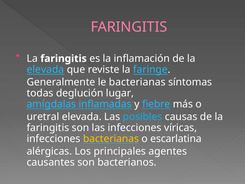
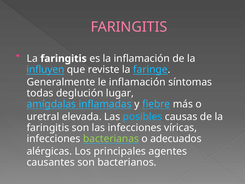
elevada at (45, 70): elevada -> influyen
le bacterianas: bacterianas -> inflamación
bacterianas at (111, 139) colour: yellow -> light green
escarlatina: escarlatina -> adecuados
